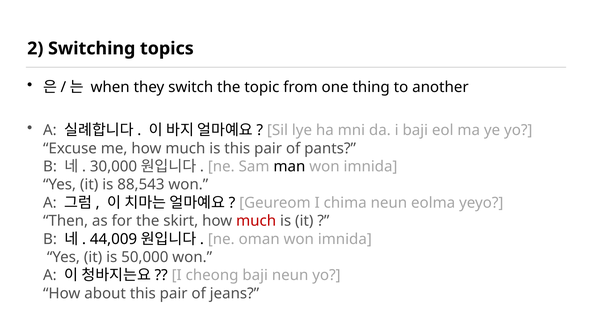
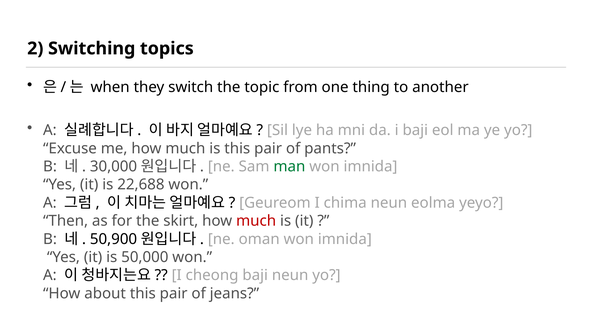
man colour: black -> green
88,543: 88,543 -> 22,688
44,009: 44,009 -> 50,900
